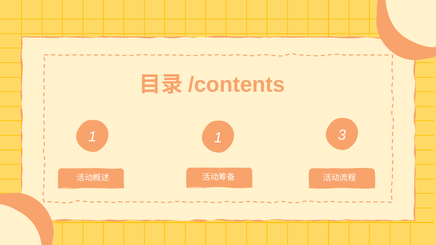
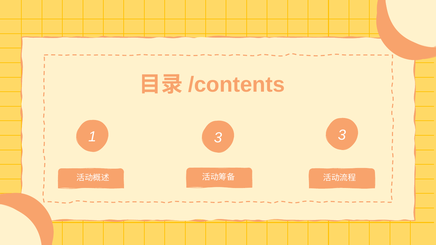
1 1: 1 -> 3
